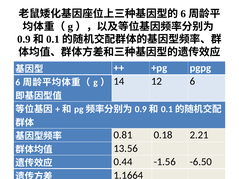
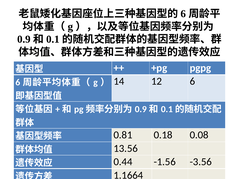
2.21: 2.21 -> 0.08
-6.50: -6.50 -> -3.56
